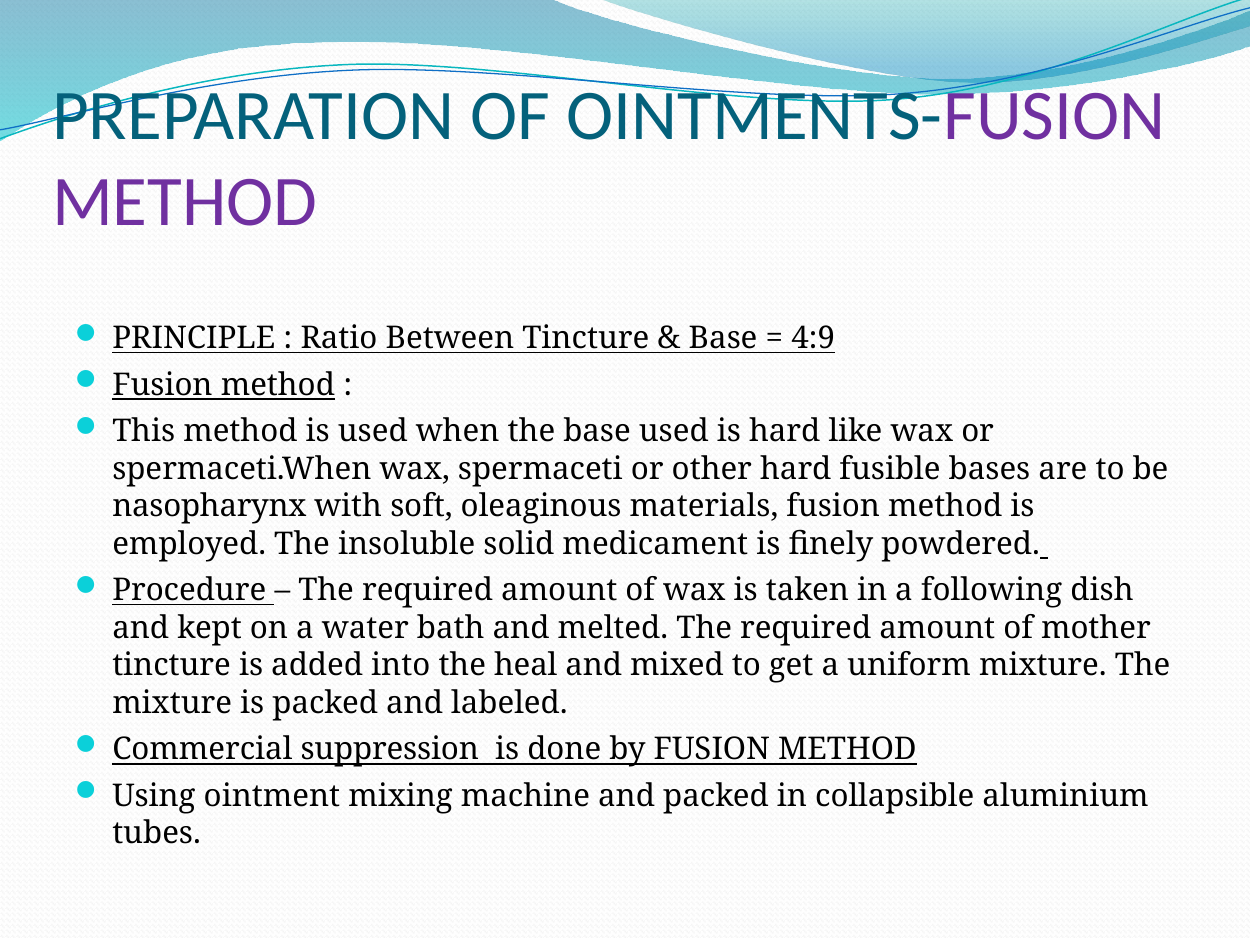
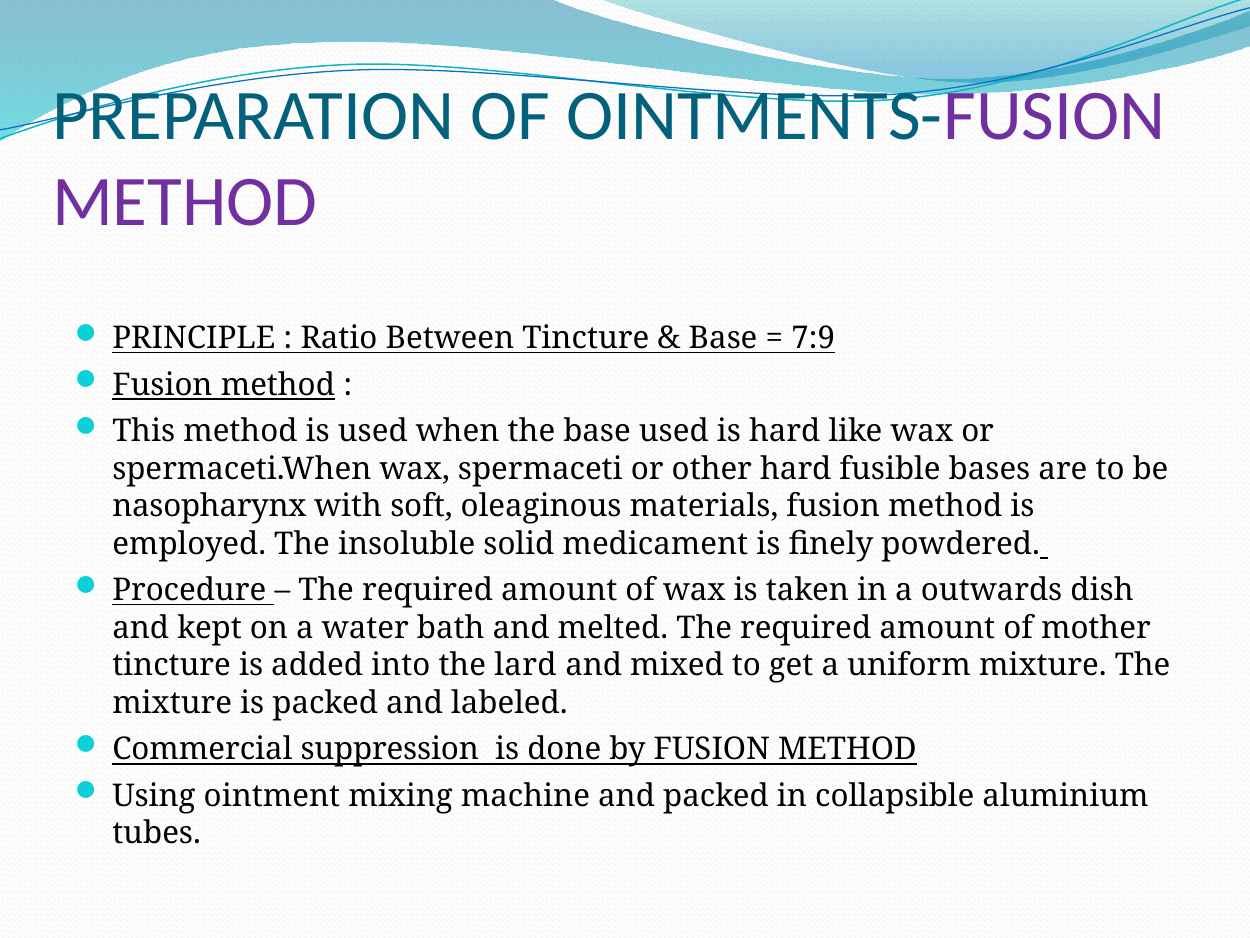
4:9: 4:9 -> 7:9
following: following -> outwards
heal: heal -> lard
